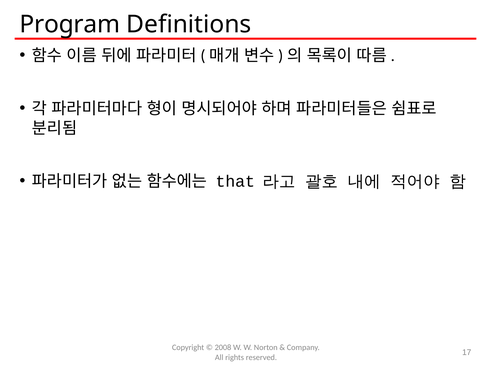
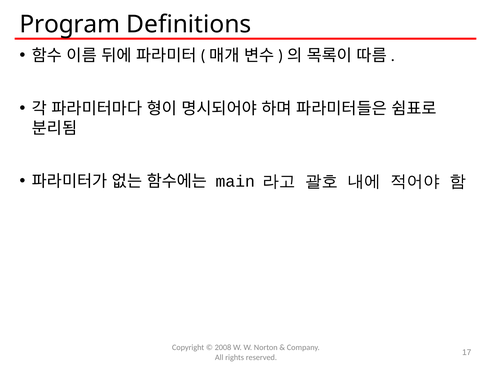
that: that -> main
